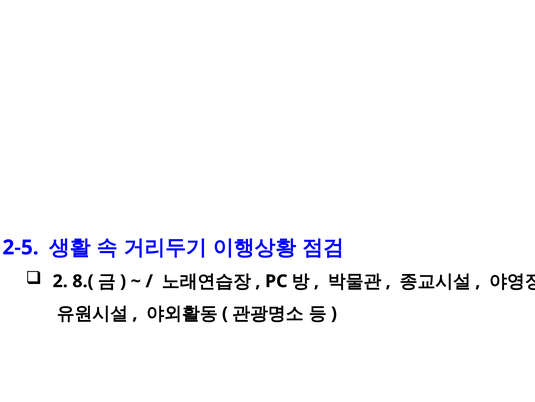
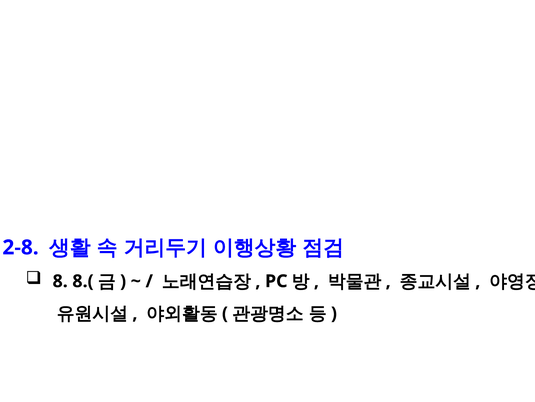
2-5: 2-5 -> 2-8
2: 2 -> 8
